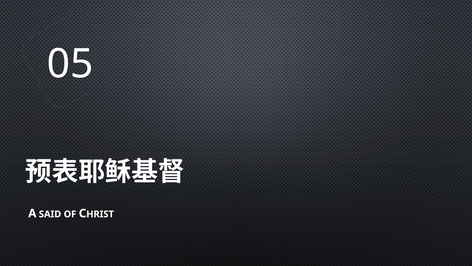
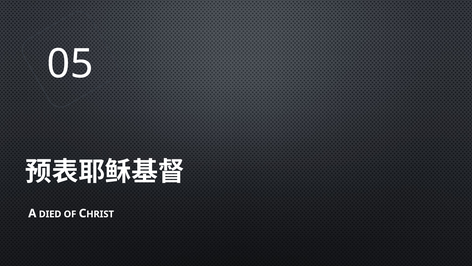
SAID: SAID -> DIED
